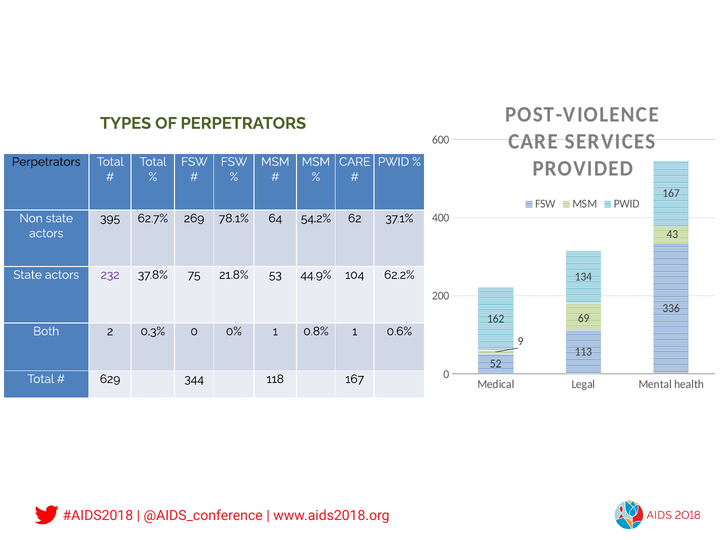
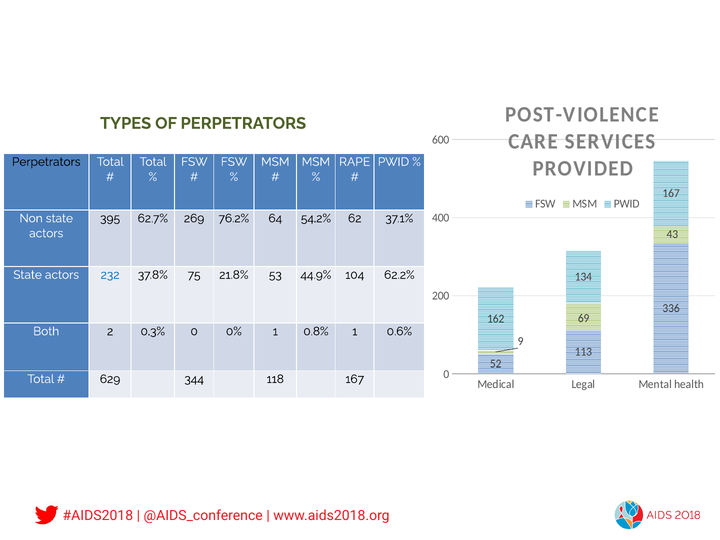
CARE at (355, 162): CARE -> RAPE
78.1%: 78.1% -> 76.2%
232 colour: purple -> blue
